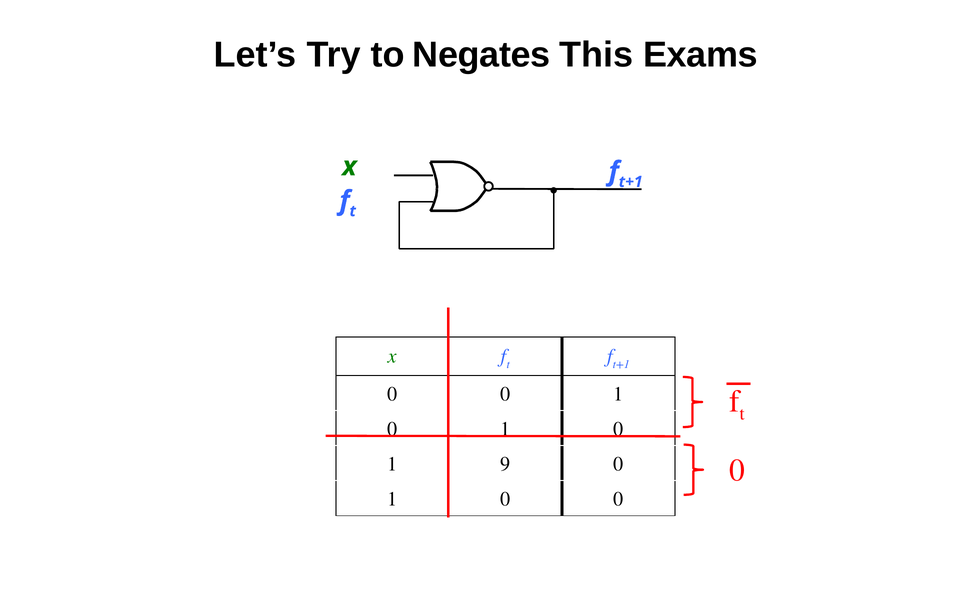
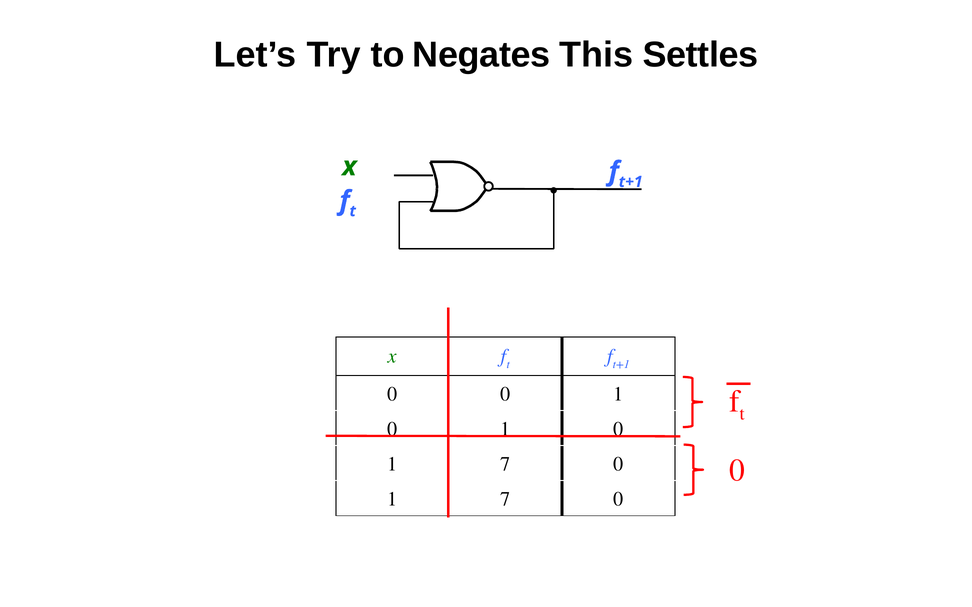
Exams: Exams -> Settles
9 at (505, 465): 9 -> 7
0 at (505, 500): 0 -> 7
